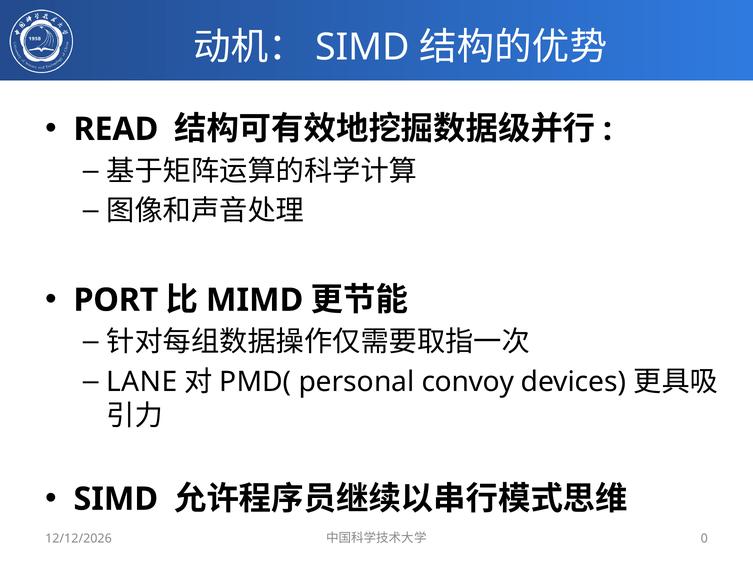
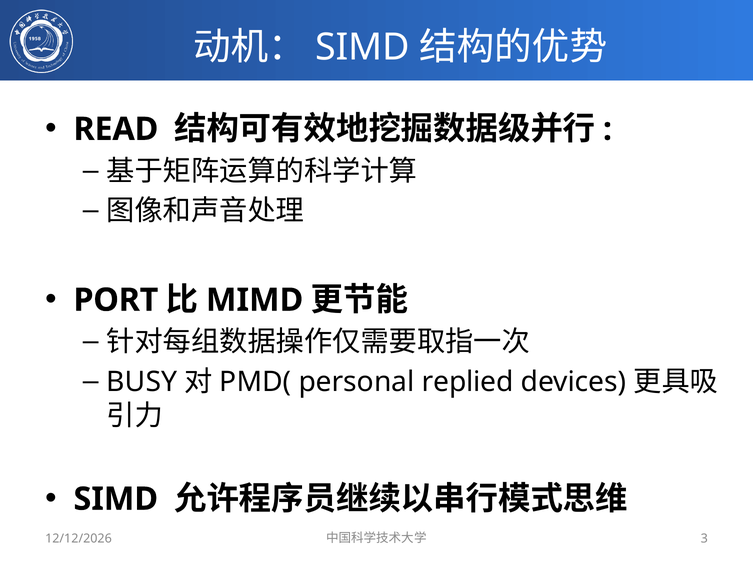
LANE: LANE -> BUSY
convoy: convoy -> replied
0: 0 -> 3
